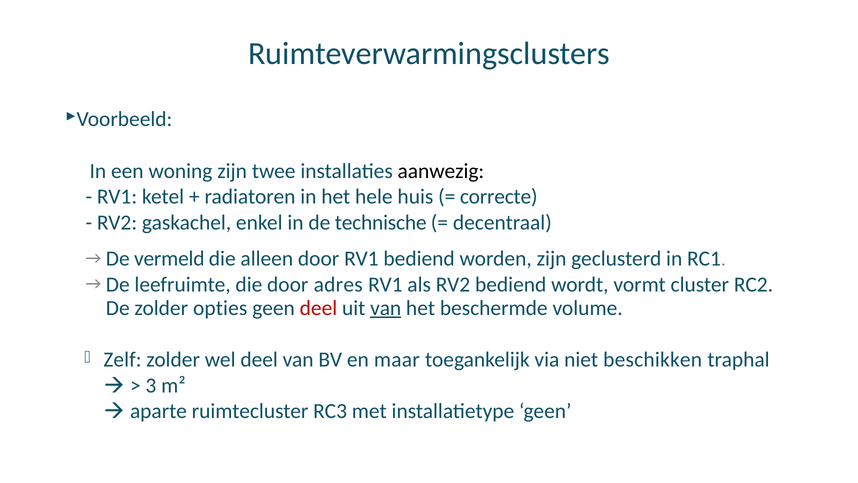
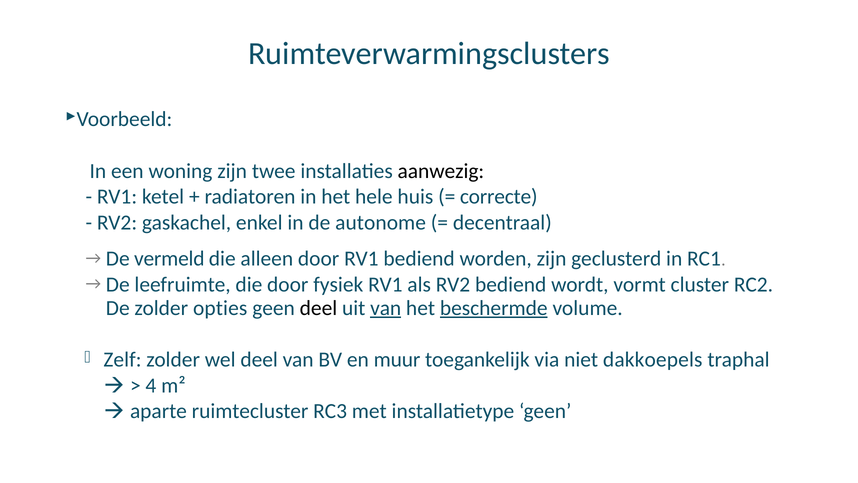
technische: technische -> autonome
adres: adres -> fysiek
deel at (318, 308) colour: red -> black
beschermde underline: none -> present
maar: maar -> muur
beschikken: beschikken -> dakkoepels
3: 3 -> 4
